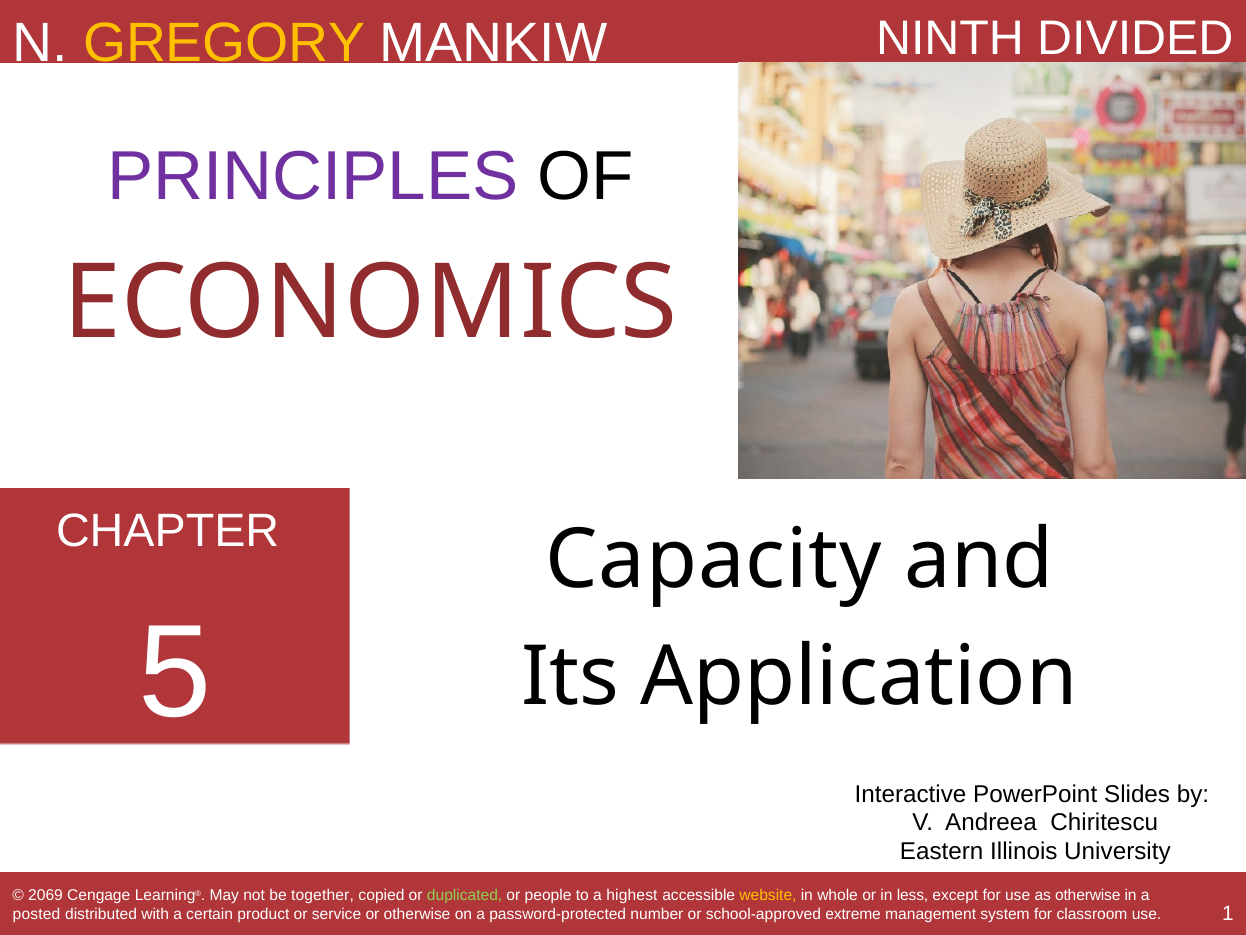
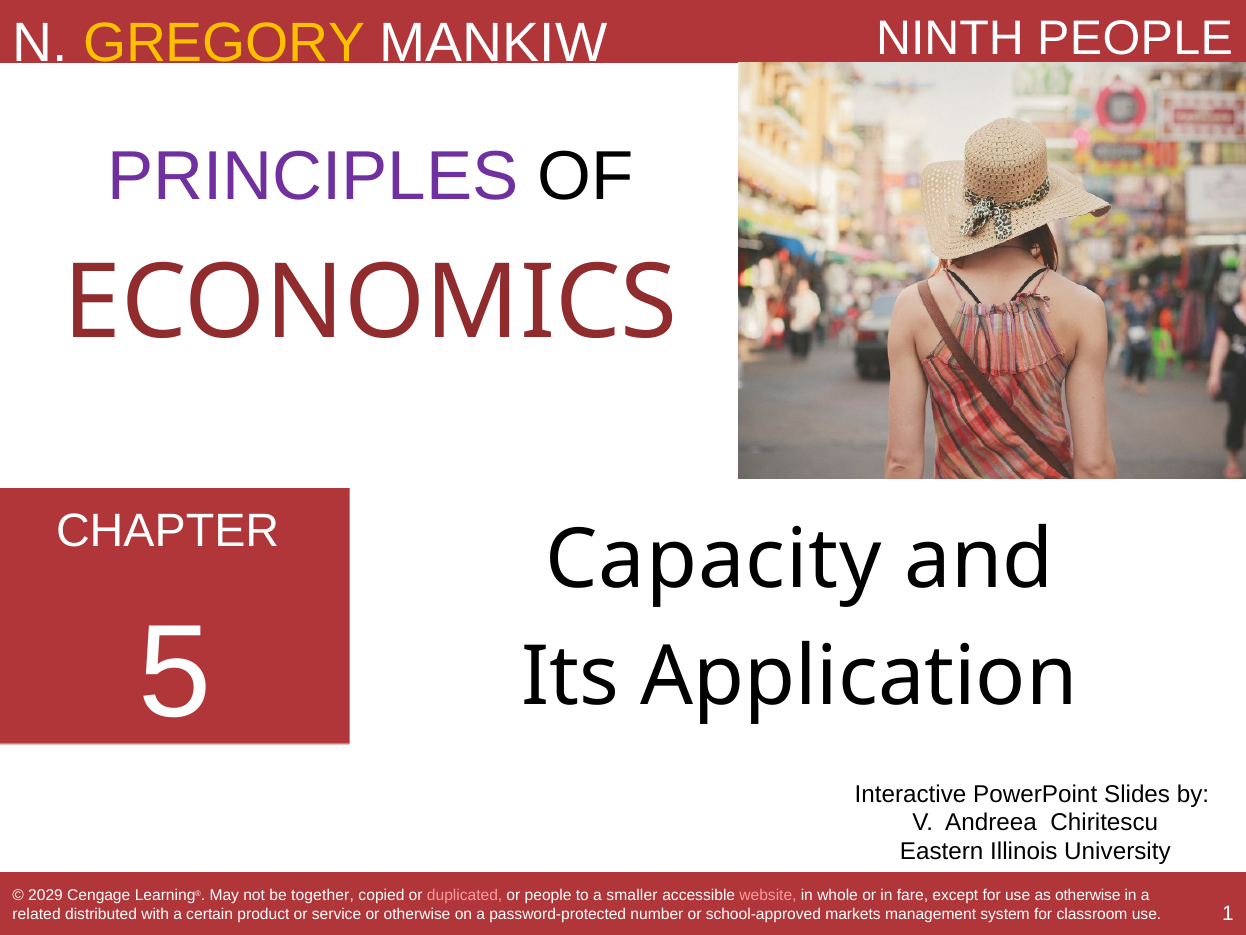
NINTH DIVIDED: DIVIDED -> PEOPLE
2069: 2069 -> 2029
duplicated colour: light green -> pink
highest: highest -> smaller
website colour: yellow -> pink
less: less -> fare
posted: posted -> related
extreme: extreme -> markets
